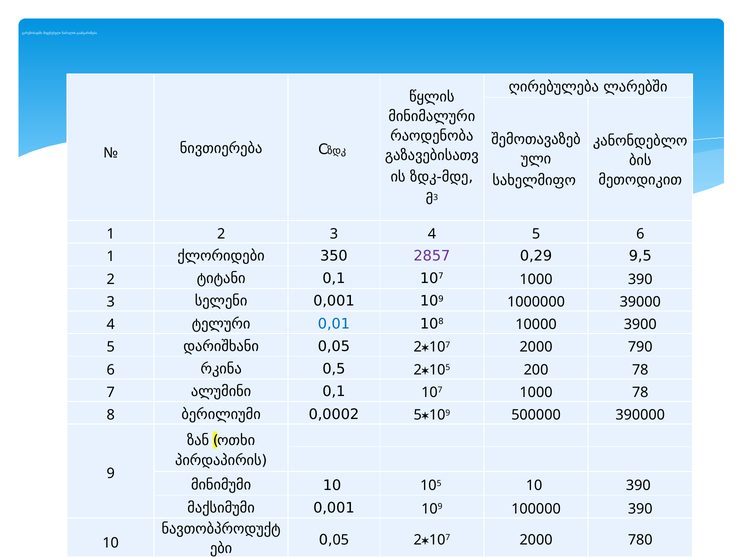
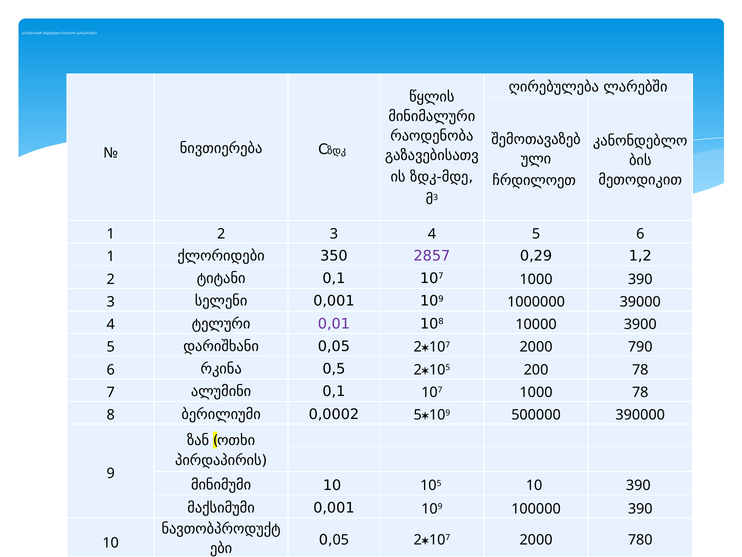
სახელმიფო: სახელმიფო -> ჩრდილოეთ
9,5: 9,5 -> 1,2
0,01 colour: blue -> purple
